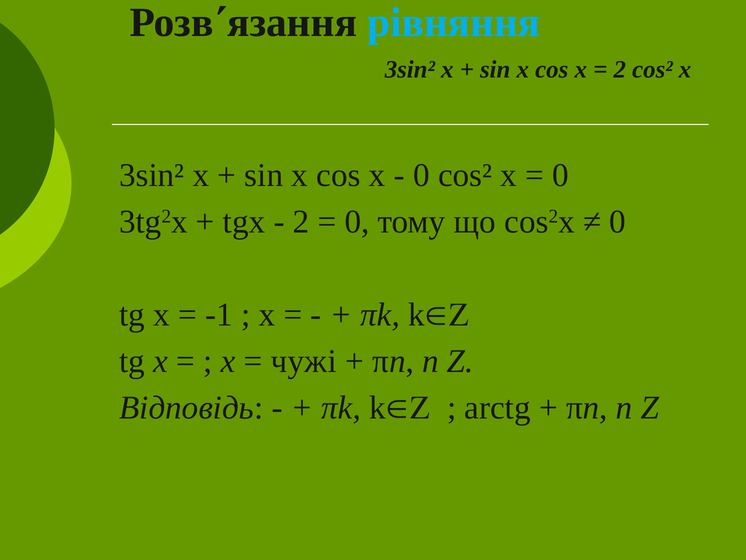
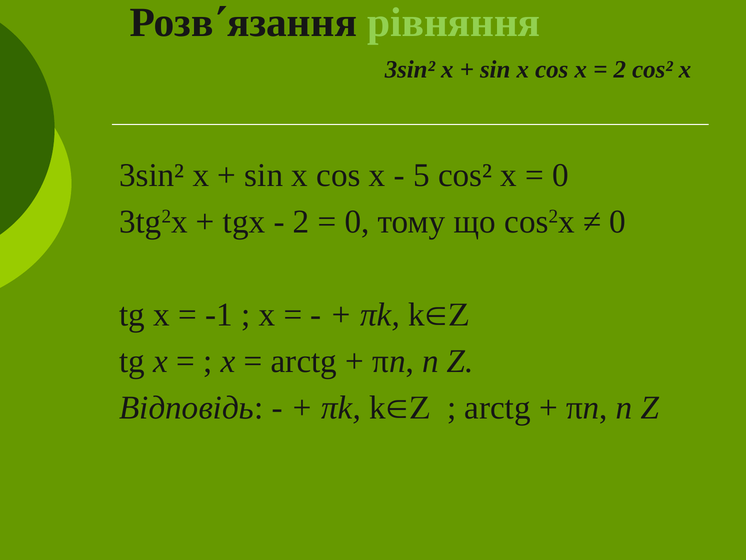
рівняння colour: light blue -> light green
0 at (421, 175): 0 -> 5
чужі: чужі -> аrctg
